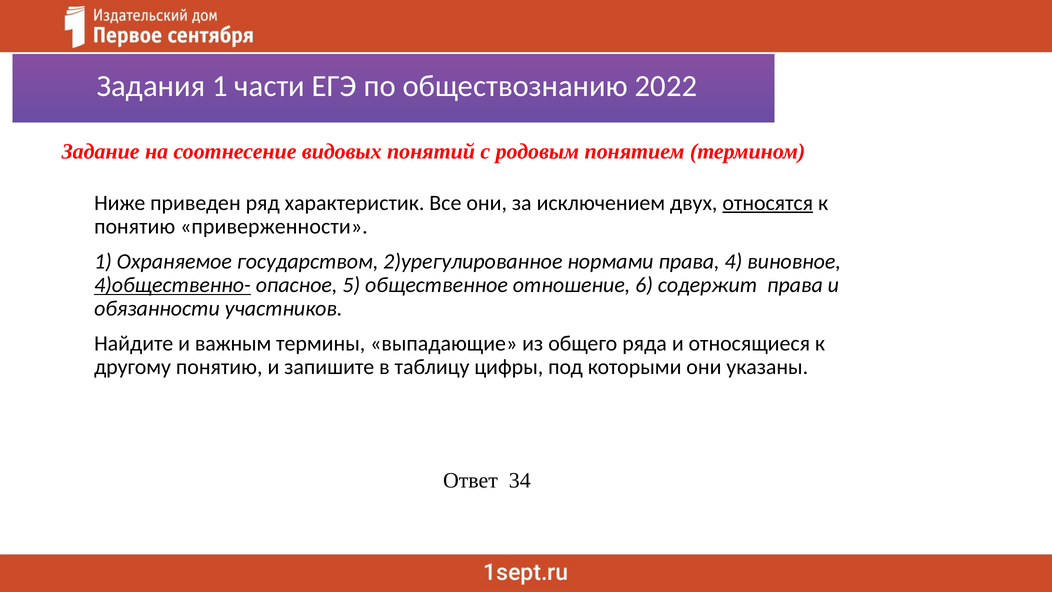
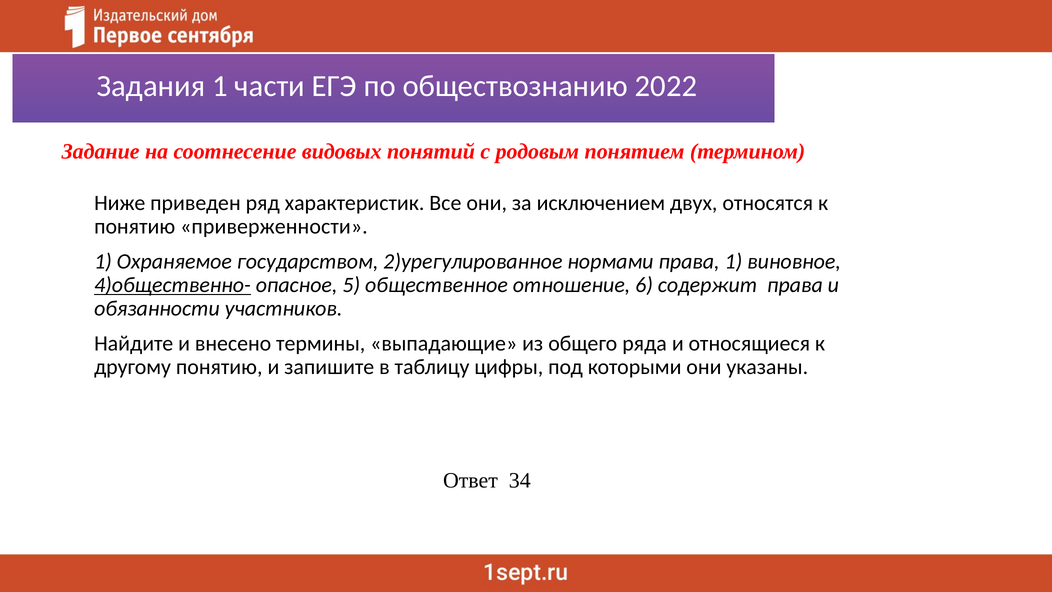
относятся underline: present -> none
права 4: 4 -> 1
важным: важным -> внесено
